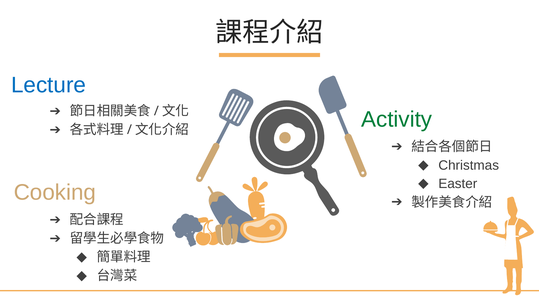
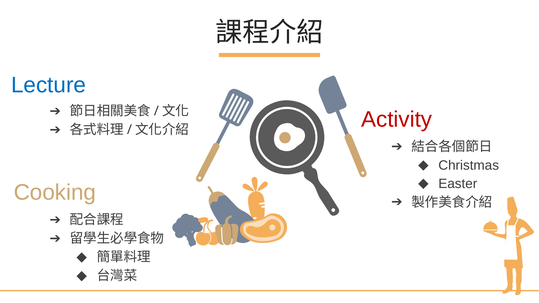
Activity colour: green -> red
